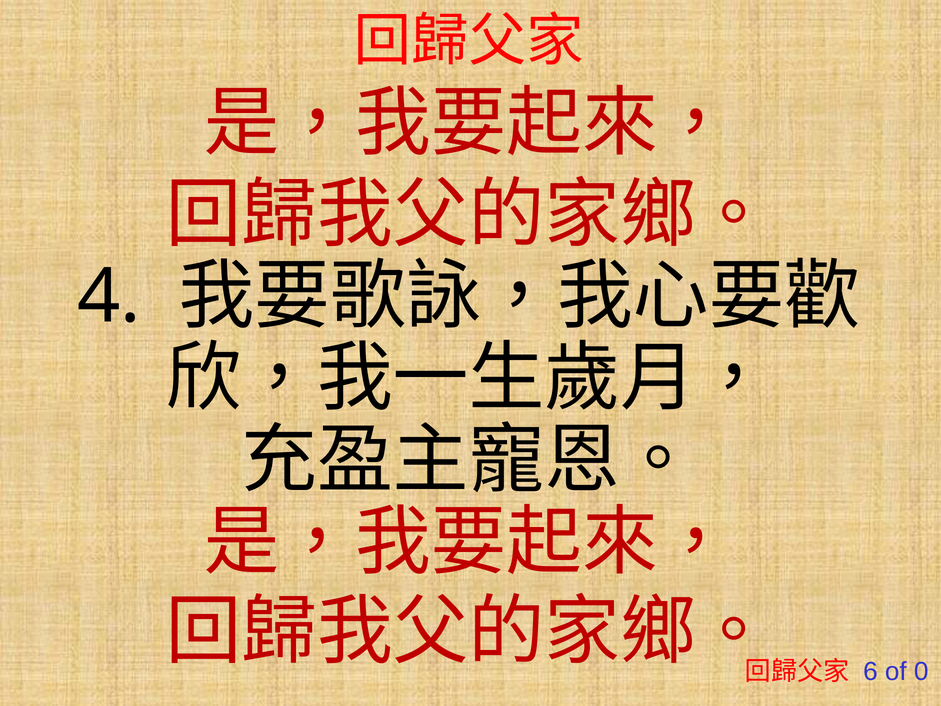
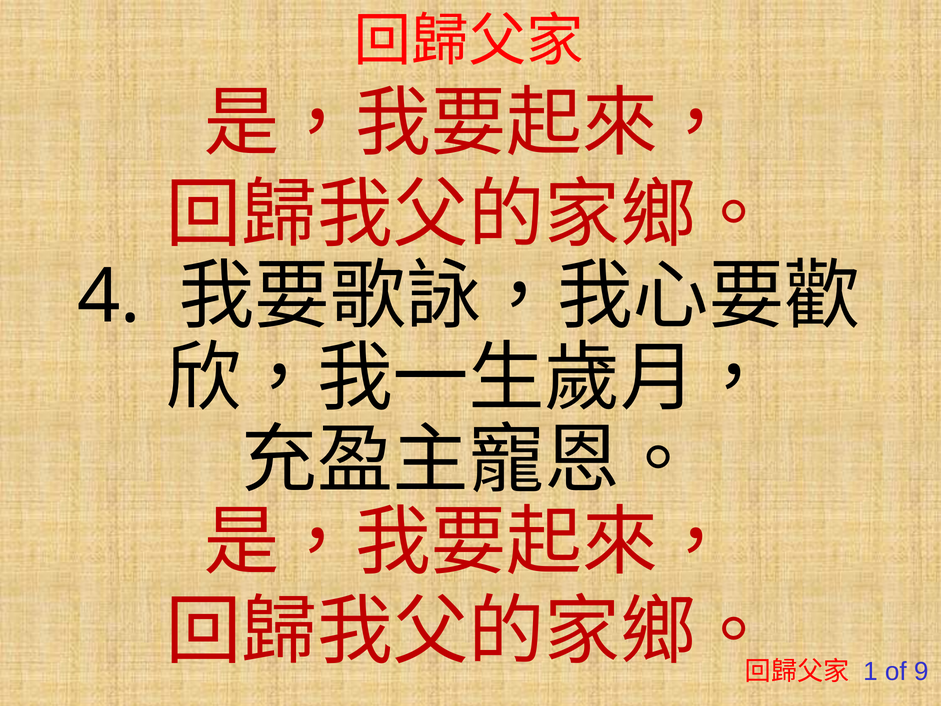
6: 6 -> 1
0: 0 -> 9
